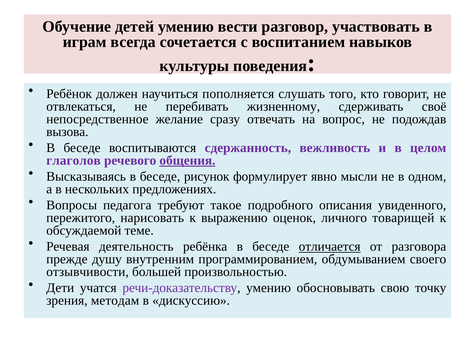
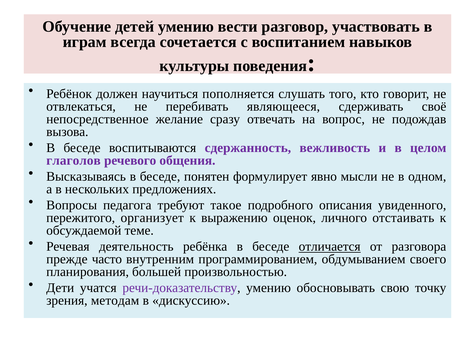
жизненному: жизненному -> являющееся
общения underline: present -> none
рисунок: рисунок -> понятен
нарисовать: нарисовать -> организует
товарищей: товарищей -> отстаивать
душу: душу -> часто
отзывчивости: отзывчивости -> планирования
